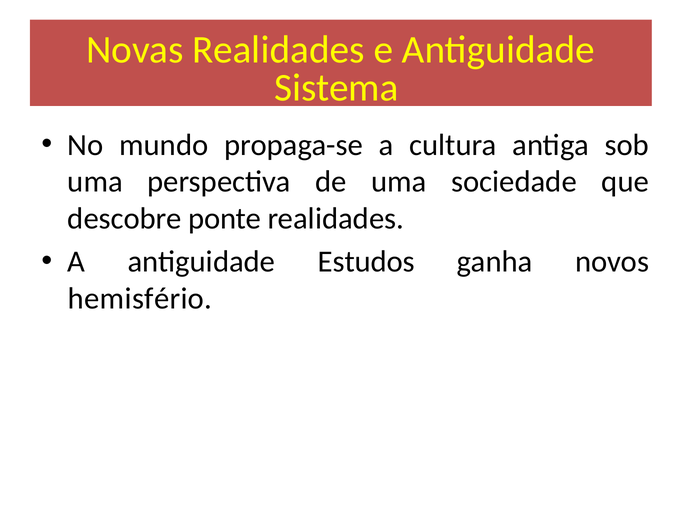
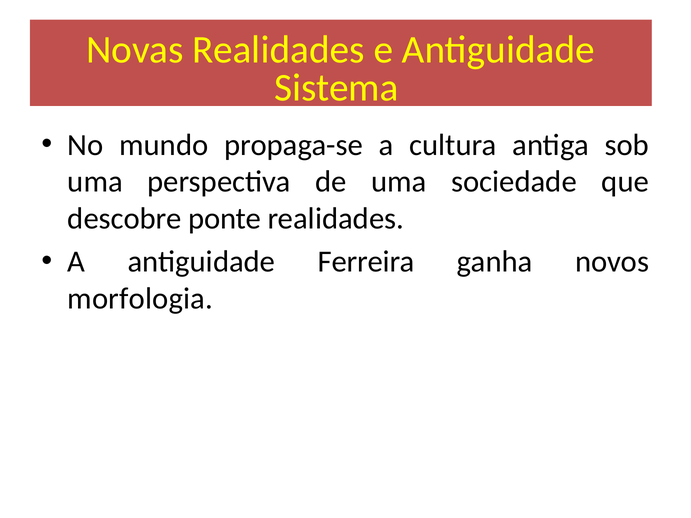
Estudos: Estudos -> Ferreira
hemisfério: hemisfério -> morfologia
